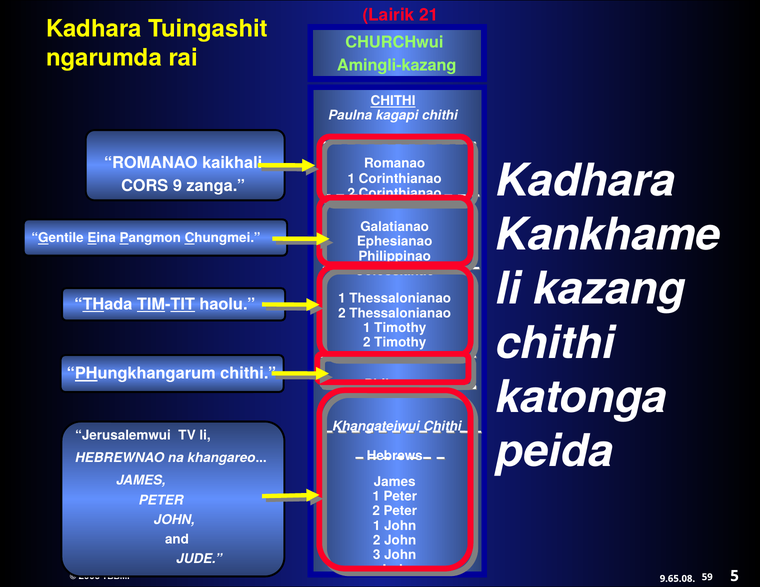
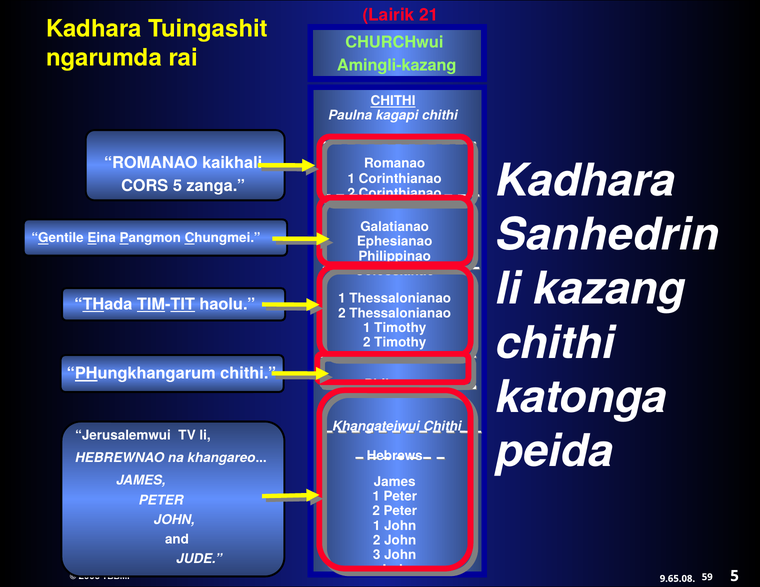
CORS 9: 9 -> 5
Kankhame: Kankhame -> Sanhedrin
